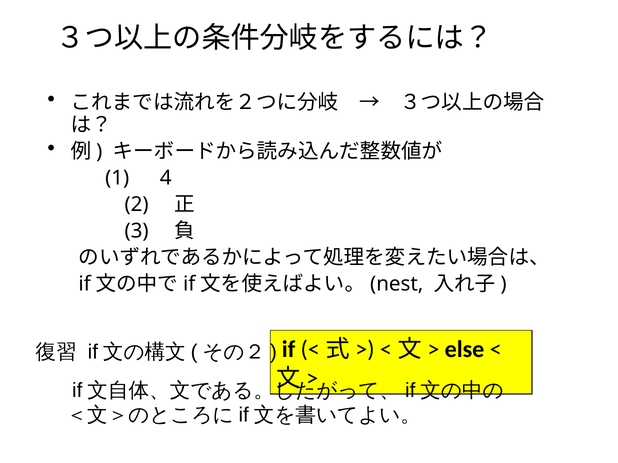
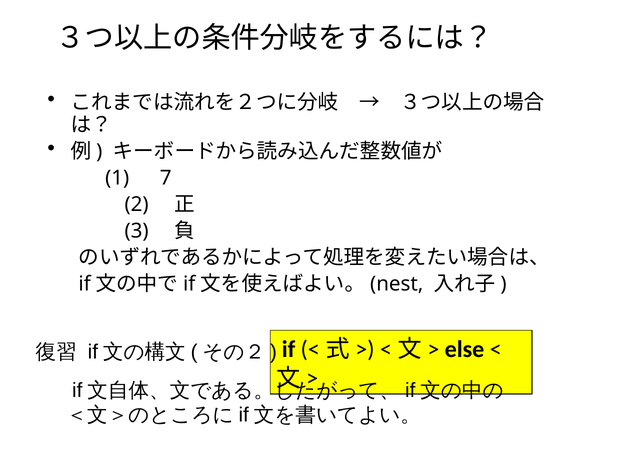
4: 4 -> 7
